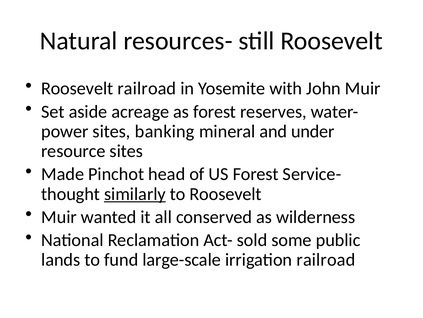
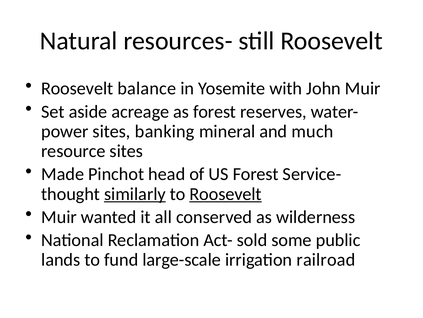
Roosevelt railroad: railroad -> balance
under: under -> much
Roosevelt at (226, 194) underline: none -> present
